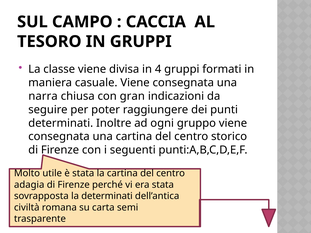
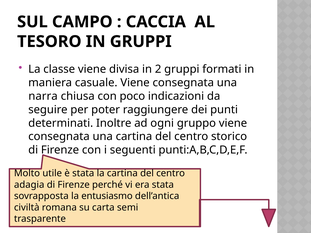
4: 4 -> 2
gran: gran -> poco
la determinati: determinati -> entusiasmo
